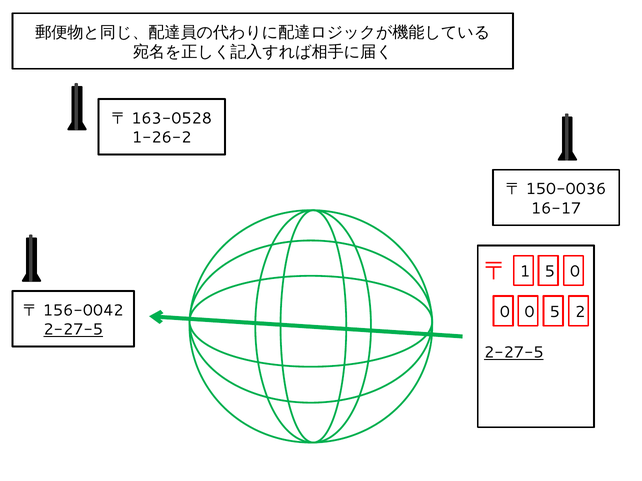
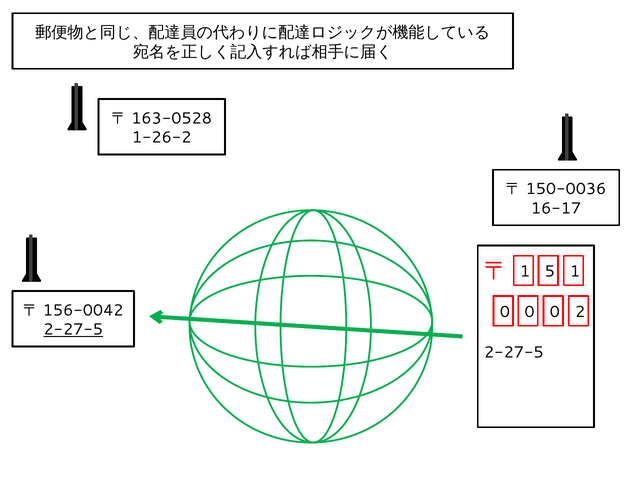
5 0: 0 -> 1
0 0 5: 5 -> 0
2-27-5 at (514, 353) underline: present -> none
